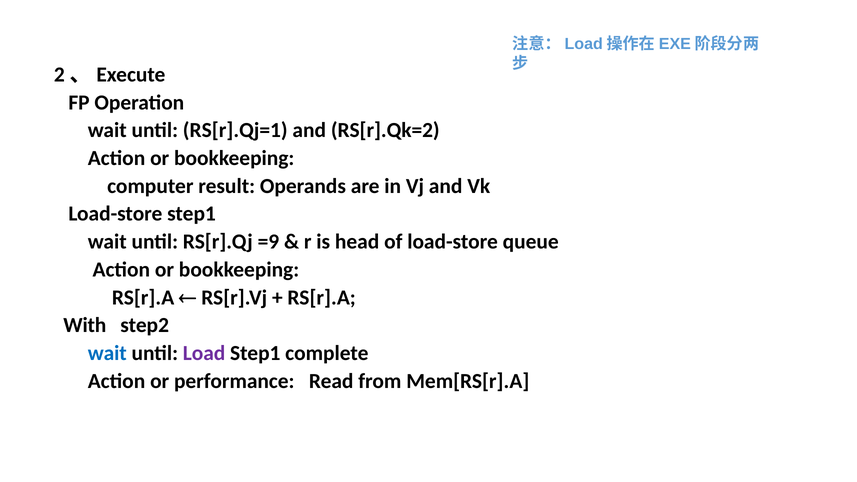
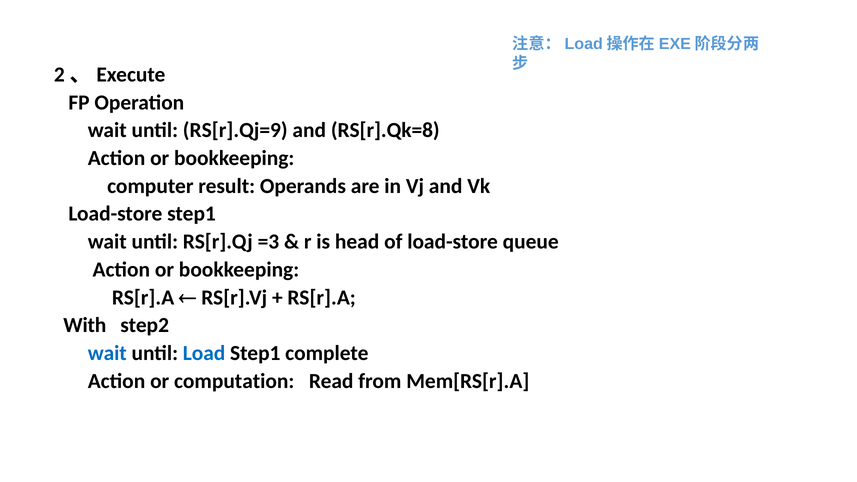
RS[r].Qj=1: RS[r].Qj=1 -> RS[r].Qj=9
RS[r].Qk=2: RS[r].Qk=2 -> RS[r].Qk=8
=9: =9 -> =3
Load colour: purple -> blue
performance: performance -> computation
